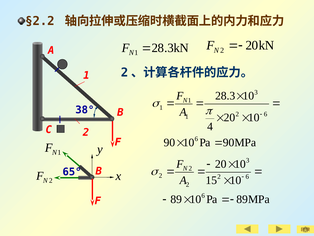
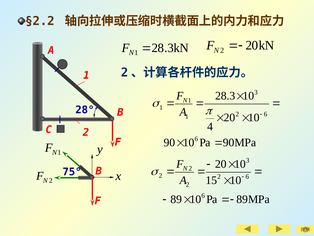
38°: 38° -> 28°
65°: 65° -> 75°
